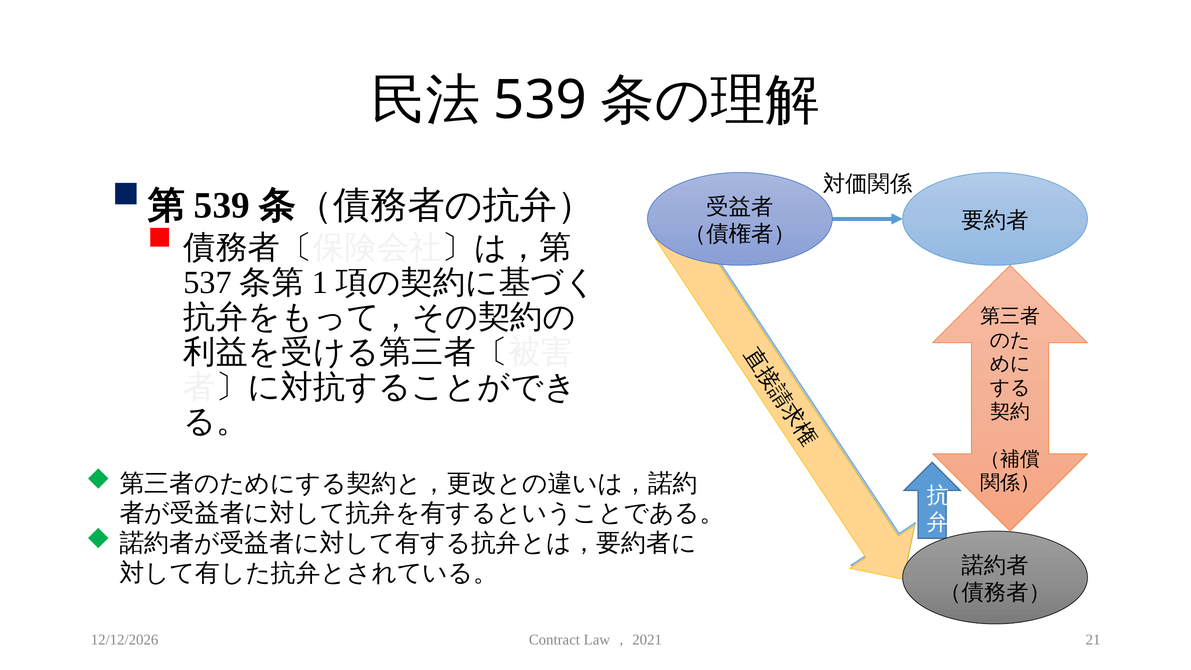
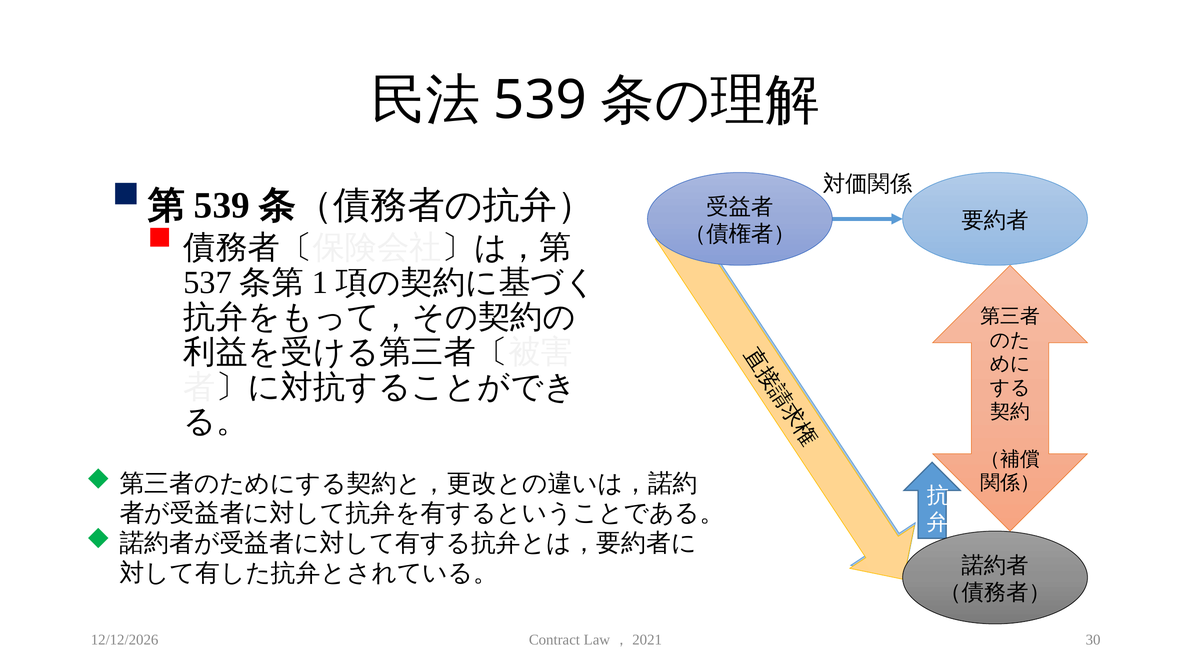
21: 21 -> 30
